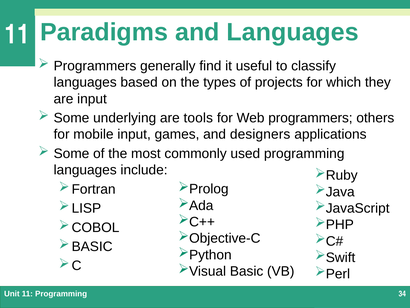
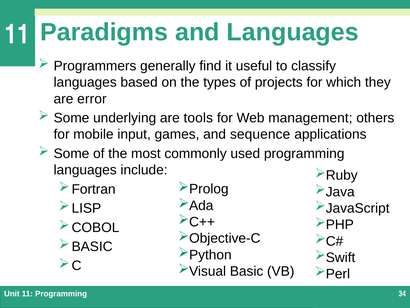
are input: input -> error
Web programmers: programmers -> management
designers: designers -> sequence
